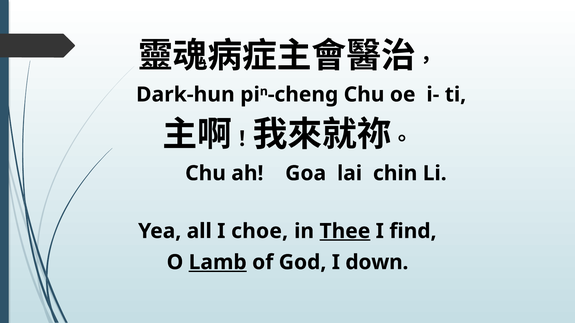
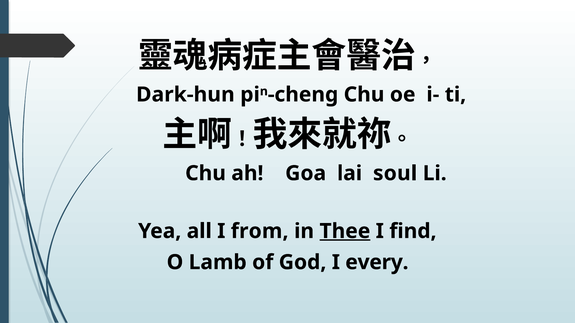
chin: chin -> soul
choe: choe -> from
Lamb underline: present -> none
down: down -> every
